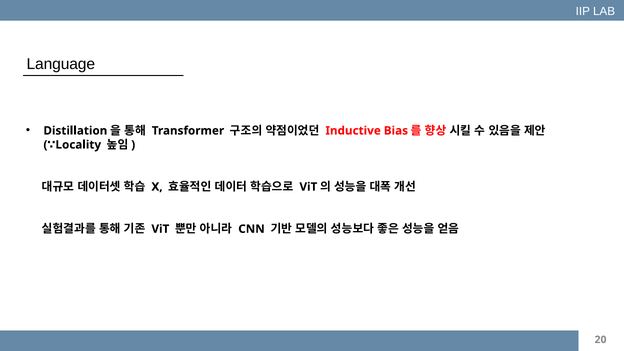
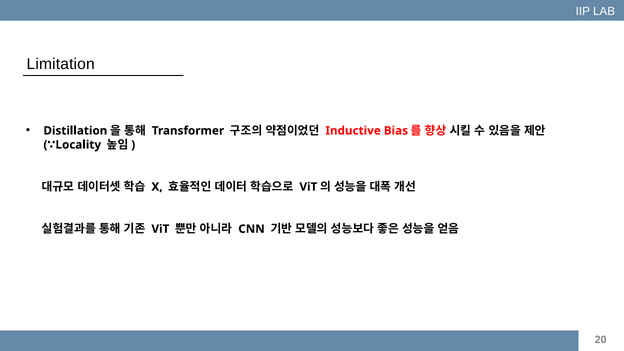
Language: Language -> Limitation
